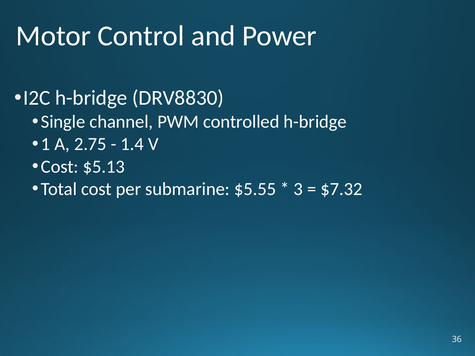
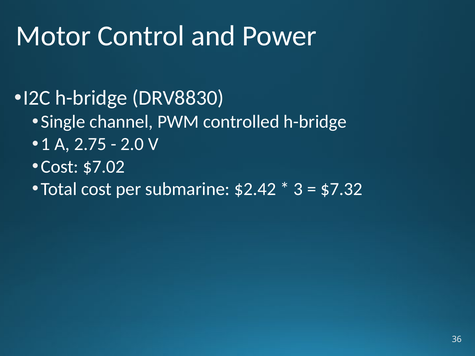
1.4: 1.4 -> 2.0
$5.13: $5.13 -> $7.02
$5.55: $5.55 -> $2.42
